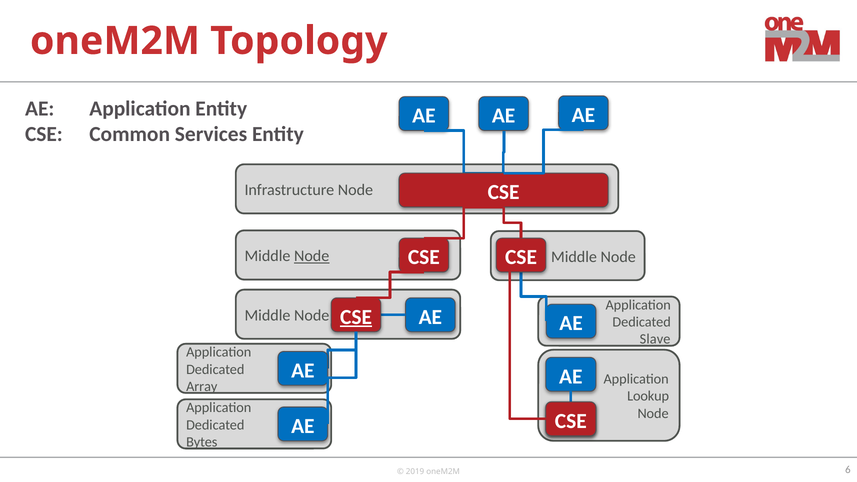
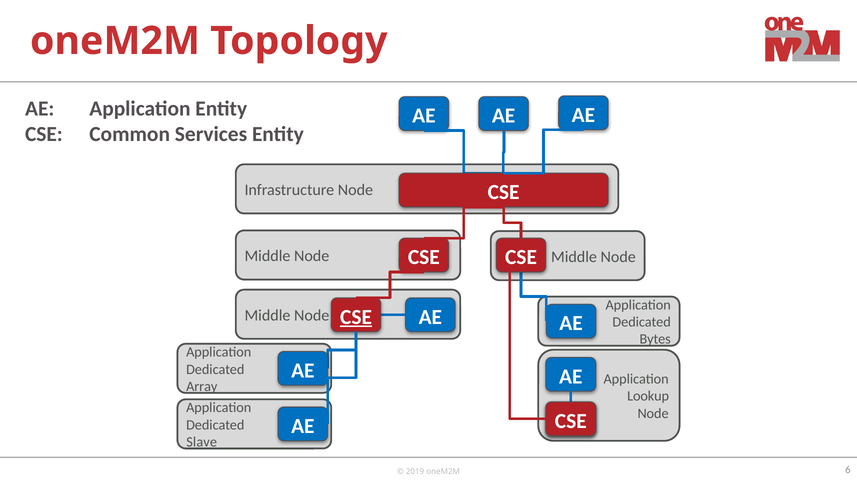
Node at (312, 256) underline: present -> none
Slave: Slave -> Bytes
Bytes: Bytes -> Slave
